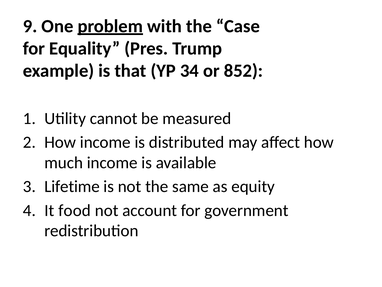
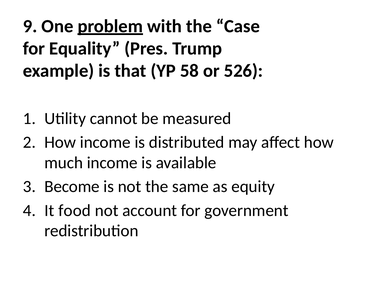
34: 34 -> 58
852: 852 -> 526
Lifetime: Lifetime -> Become
